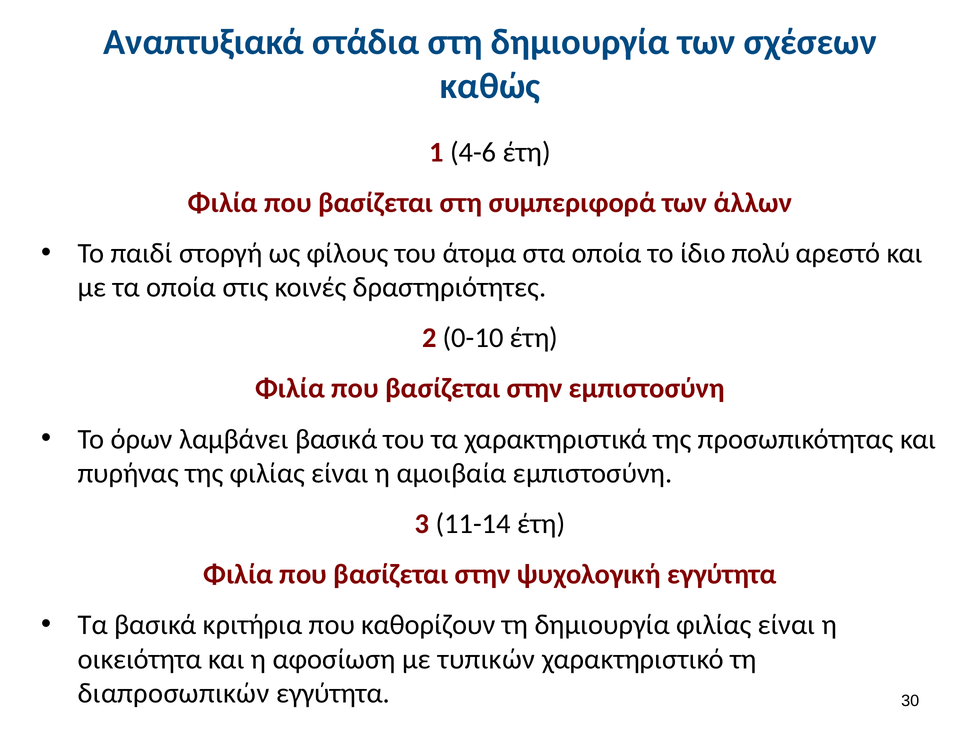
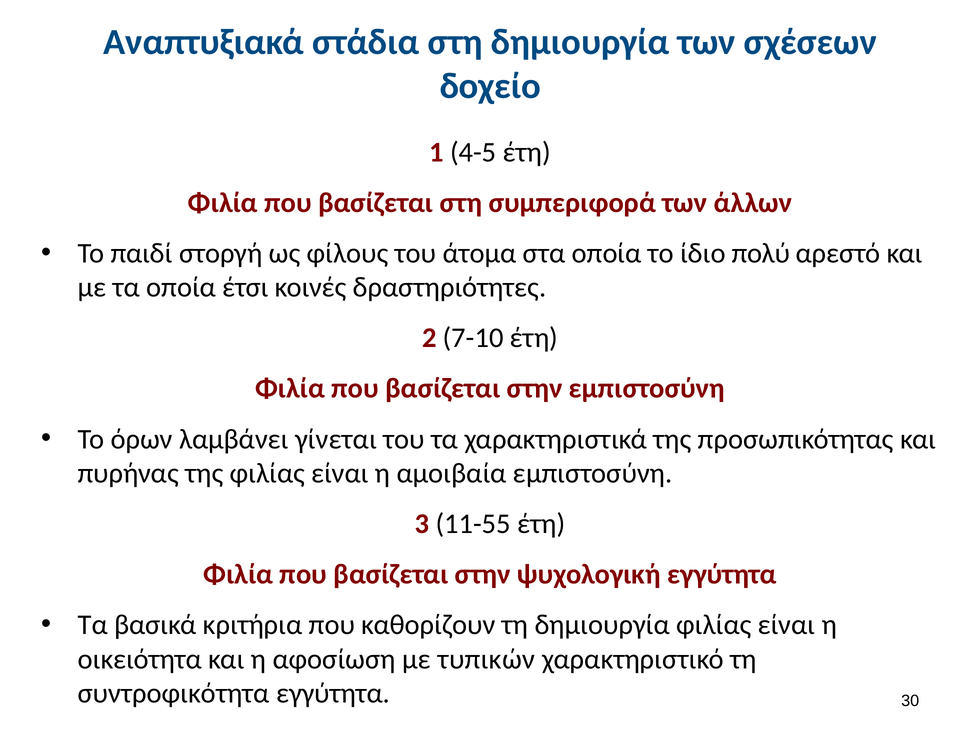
καθώς: καθώς -> δοχείο
4-6: 4-6 -> 4-5
στις: στις -> έτσι
0-10: 0-10 -> 7-10
λαμβάνει βασικά: βασικά -> γίνεται
11-14: 11-14 -> 11-55
διαπροσωπικών: διαπροσωπικών -> συντροφικότητα
